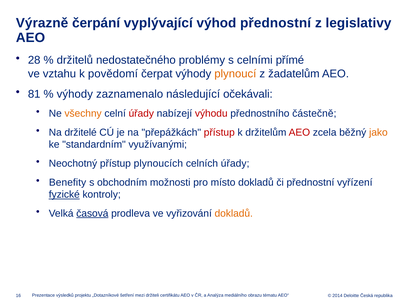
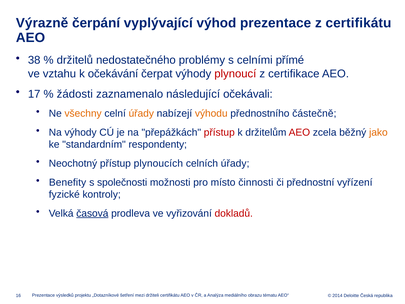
výhod přednostní: přednostní -> prezentace
z legislativy: legislativy -> certifikátu
28: 28 -> 38
povědomí: povědomí -> očekávání
plynoucí colour: orange -> red
žadatelům: žadatelům -> certifikace
81: 81 -> 17
výhody at (75, 94): výhody -> žádosti
úřady at (141, 113) colour: red -> orange
výhodu colour: red -> orange
Na držitelé: držitelé -> výhody
využívanými: využívanými -> respondenty
obchodním: obchodním -> společnosti
místo dokladů: dokladů -> činnosti
fyzické underline: present -> none
dokladů at (234, 213) colour: orange -> red
